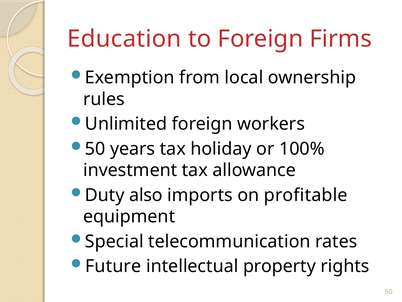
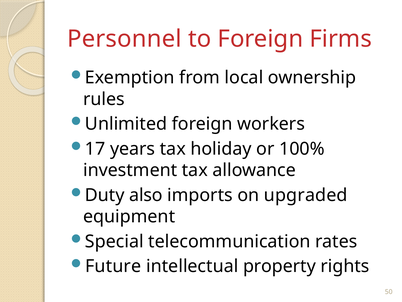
Education: Education -> Personnel
50 at (95, 149): 50 -> 17
profitable: profitable -> upgraded
